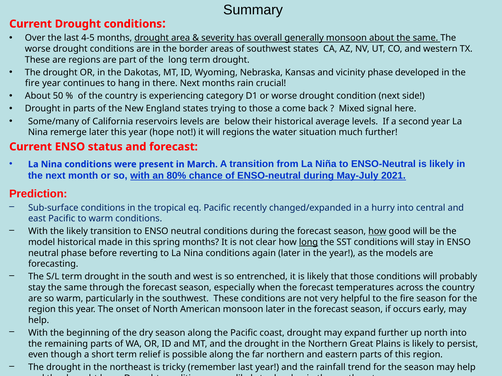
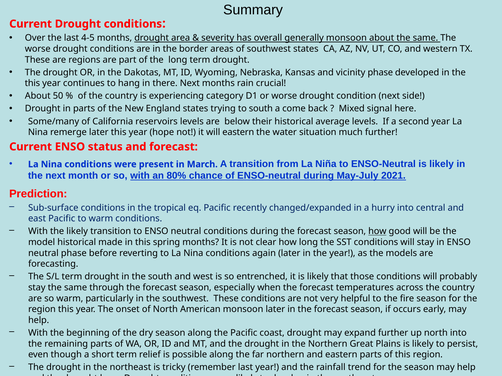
fire at (32, 83): fire -> this
to those: those -> south
will regions: regions -> eastern
long at (308, 242) underline: present -> none
